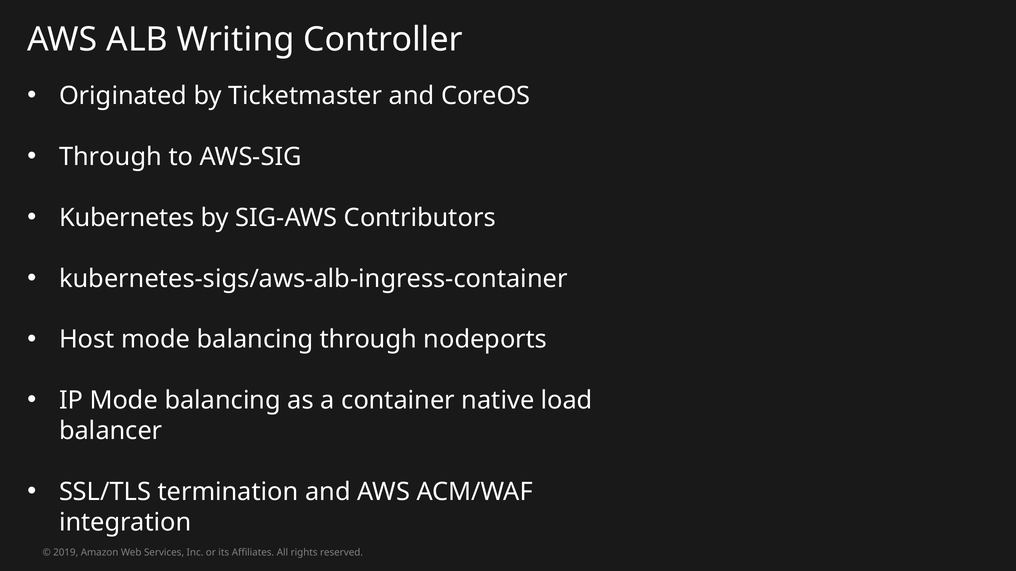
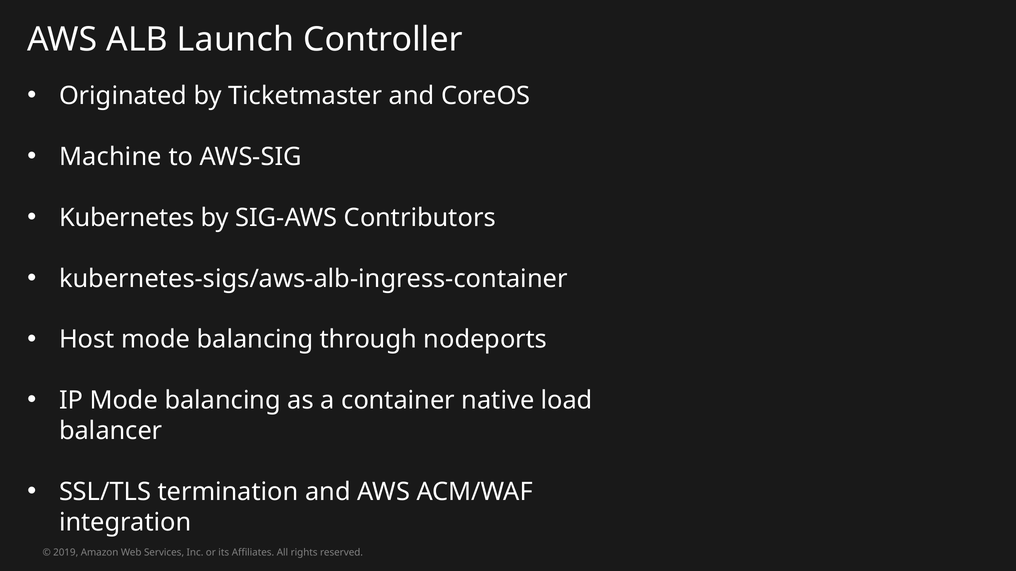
Writing: Writing -> Launch
Through at (111, 157): Through -> Machine
